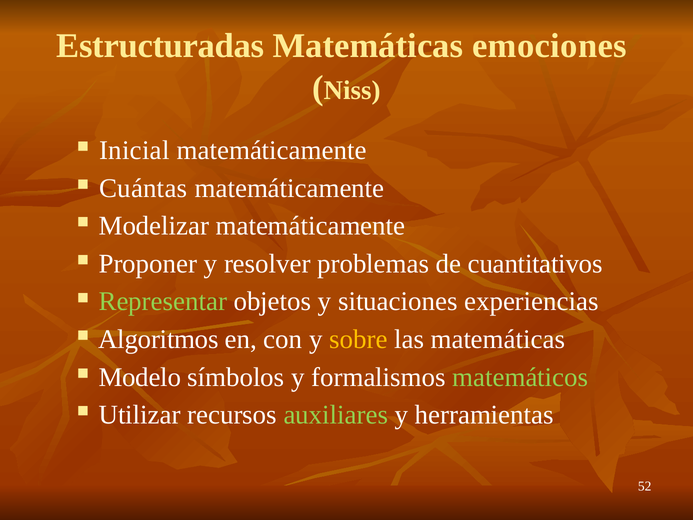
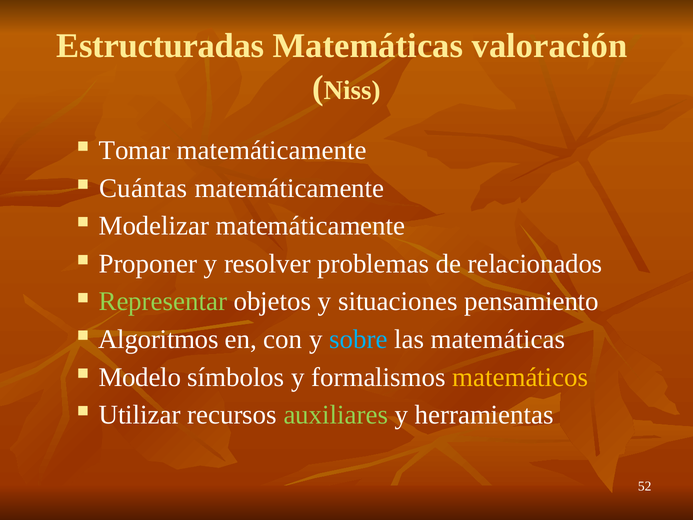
emociones: emociones -> valoración
Inicial: Inicial -> Tomar
cuantitativos: cuantitativos -> relacionados
experiencias: experiencias -> pensamiento
sobre colour: yellow -> light blue
matemáticos colour: light green -> yellow
